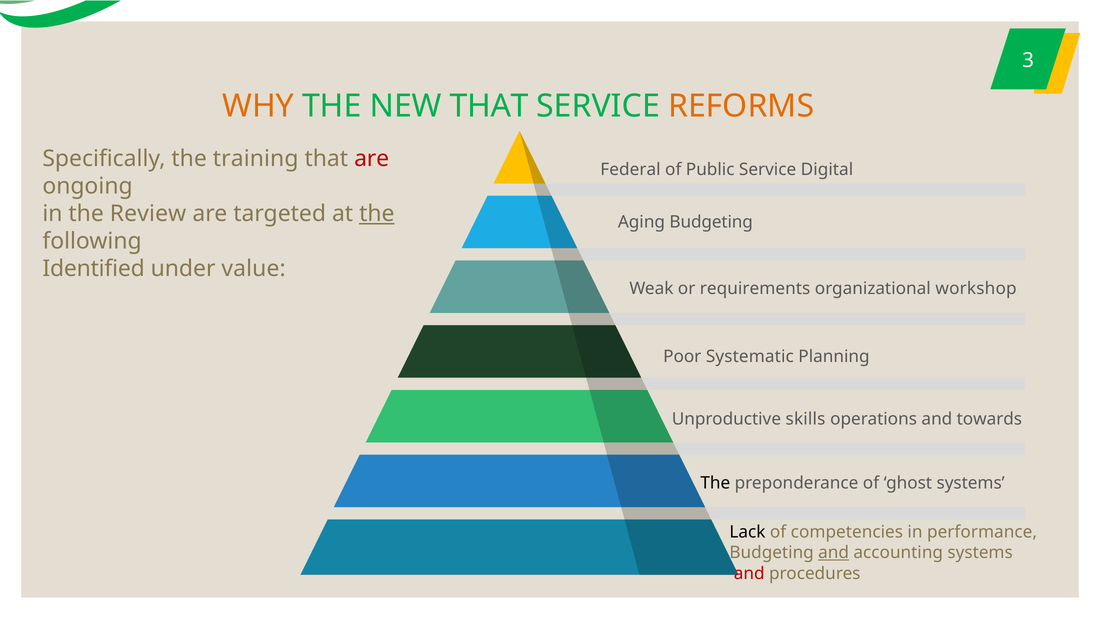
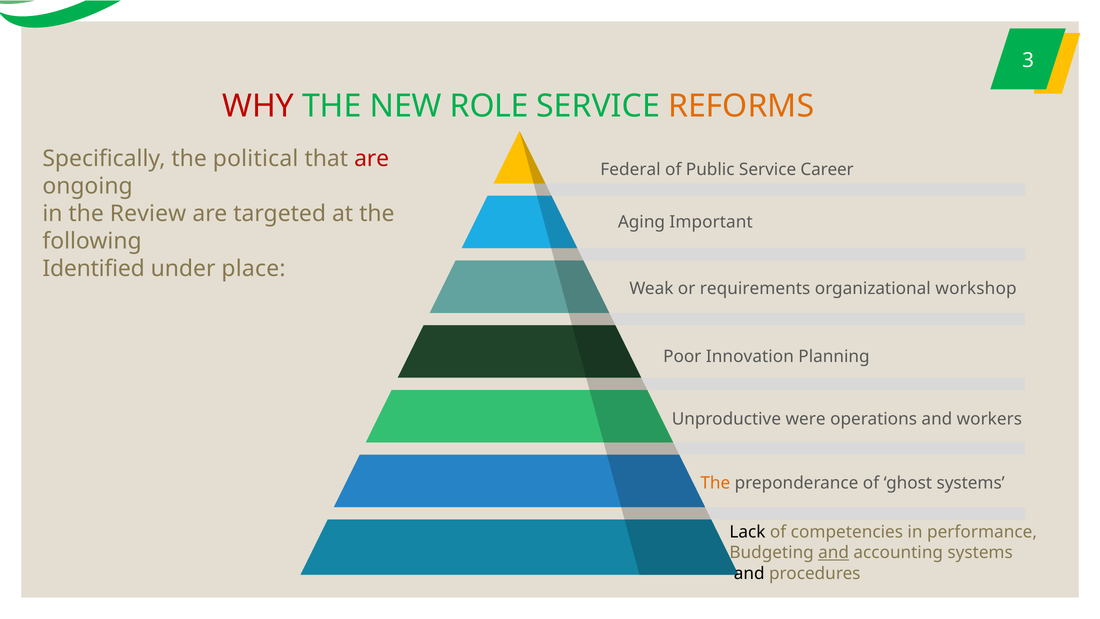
WHY colour: orange -> red
NEW THAT: THAT -> ROLE
training: training -> political
Digital: Digital -> Career
the at (377, 214) underline: present -> none
Aging Budgeting: Budgeting -> Important
value: value -> place
Systematic: Systematic -> Innovation
skills: skills -> were
towards: towards -> workers
The at (715, 483) colour: black -> orange
and at (749, 573) colour: red -> black
